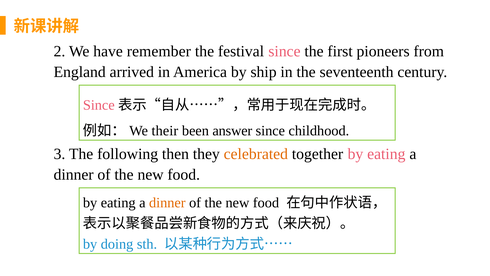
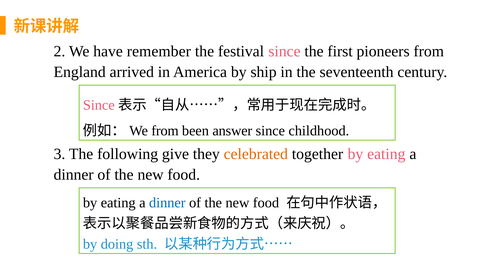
their at (165, 131): their -> from
then: then -> give
dinner at (167, 203) colour: orange -> blue
